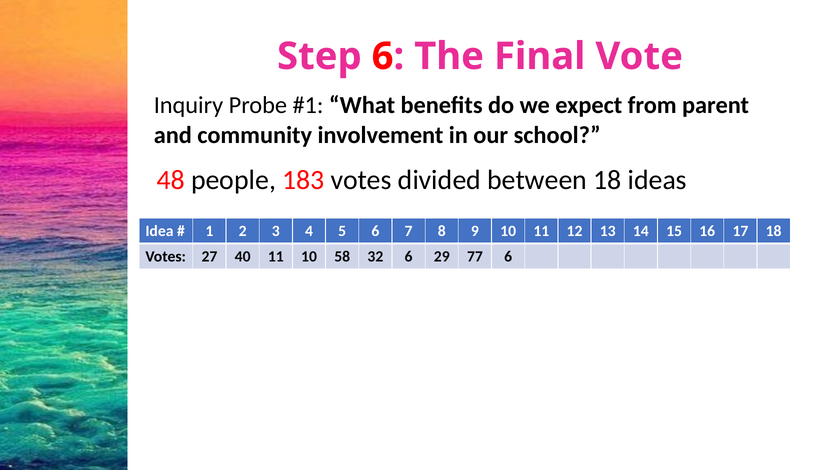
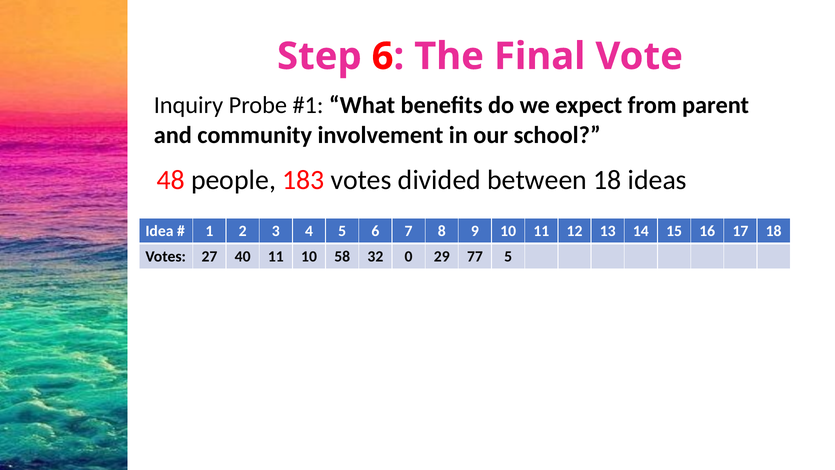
32 6: 6 -> 0
77 6: 6 -> 5
